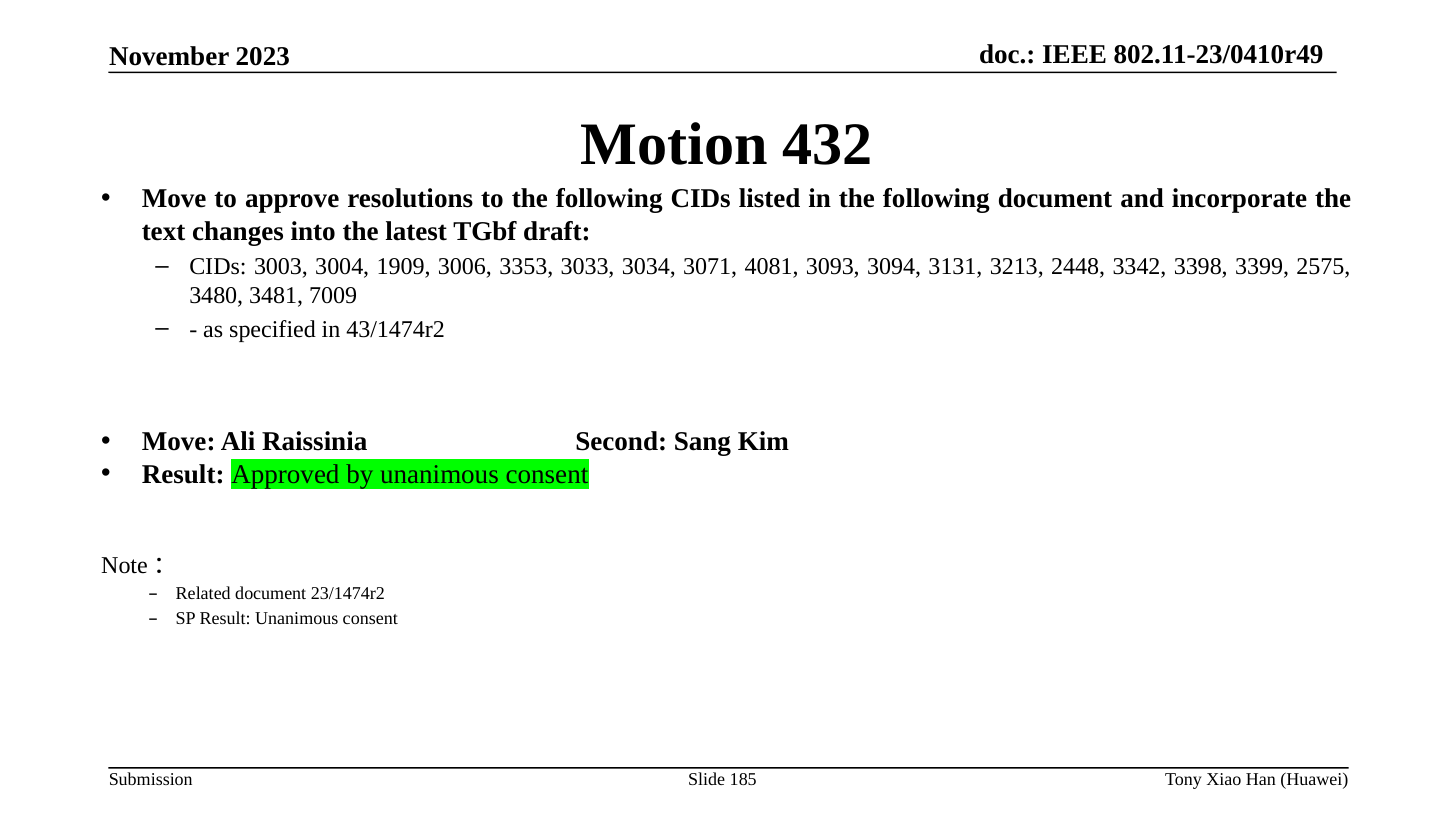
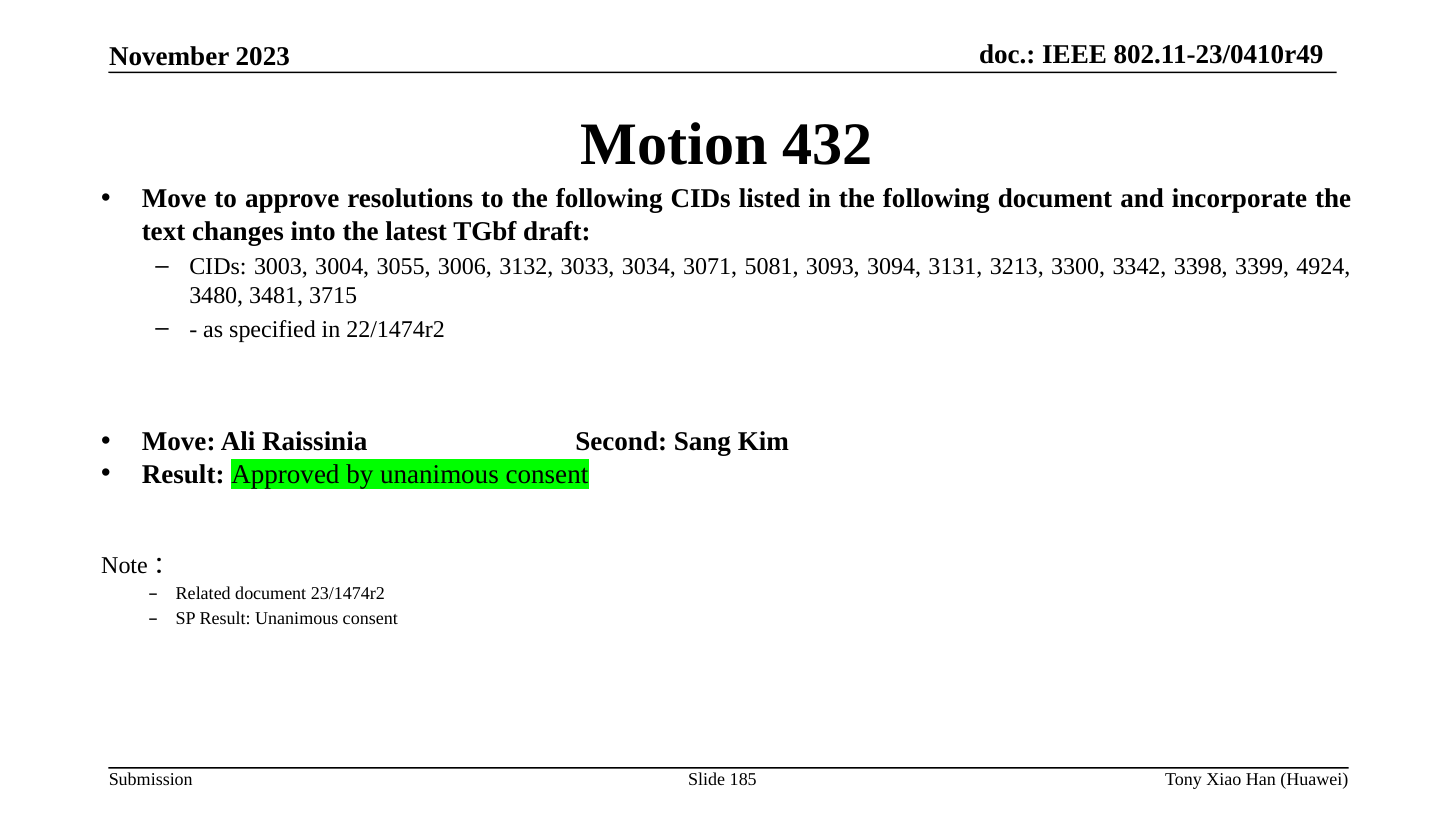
1909: 1909 -> 3055
3353: 3353 -> 3132
4081: 4081 -> 5081
2448: 2448 -> 3300
2575: 2575 -> 4924
7009: 7009 -> 3715
43/1474r2: 43/1474r2 -> 22/1474r2
